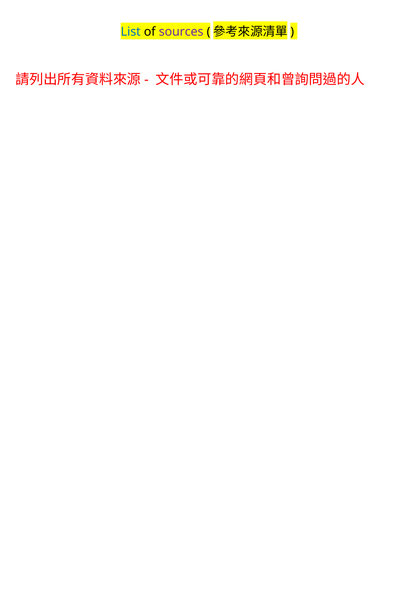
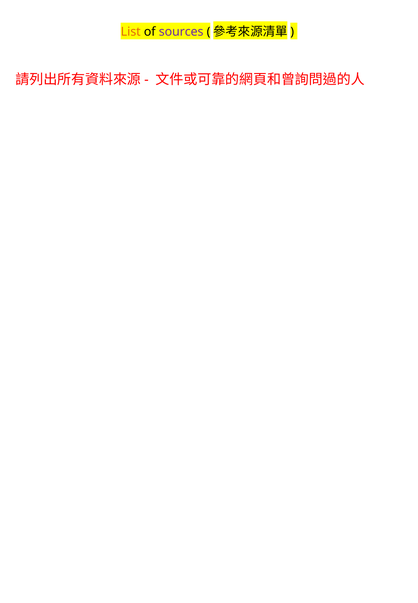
List colour: blue -> orange
